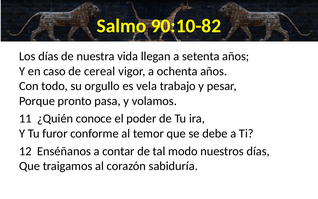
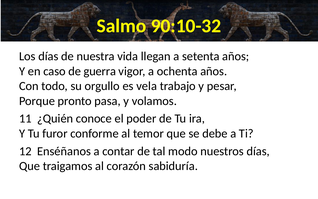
90:10-82: 90:10-82 -> 90:10-32
cereal: cereal -> guerra
